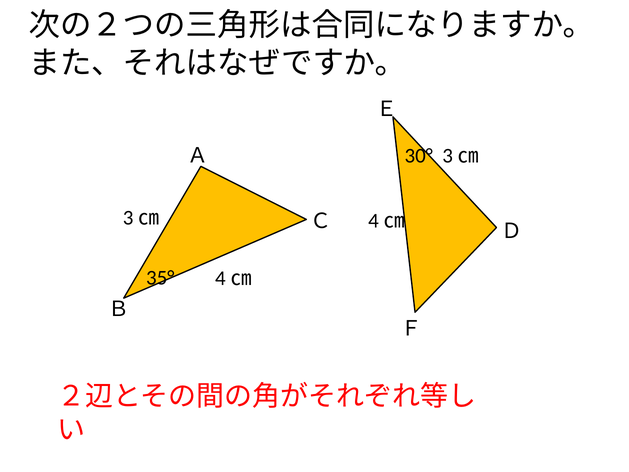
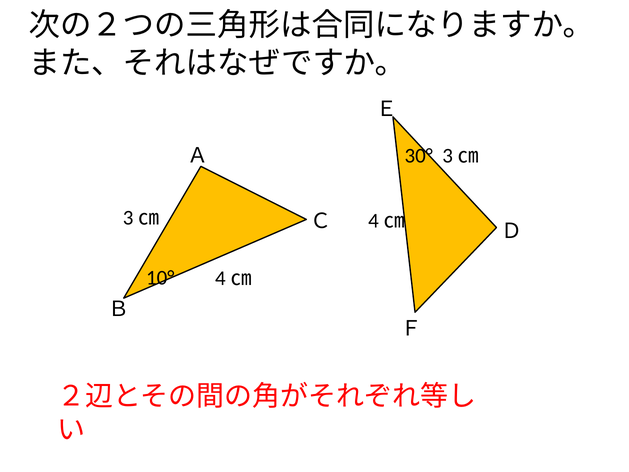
35°: 35° -> 10°
